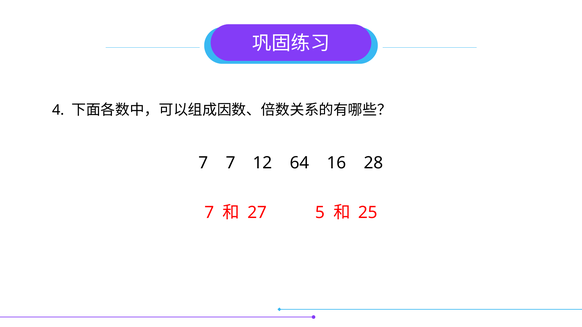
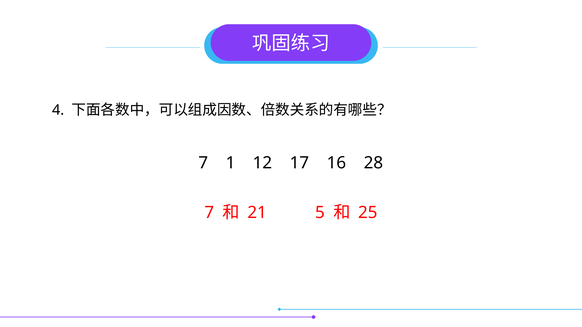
7 7: 7 -> 1
64: 64 -> 17
27: 27 -> 21
